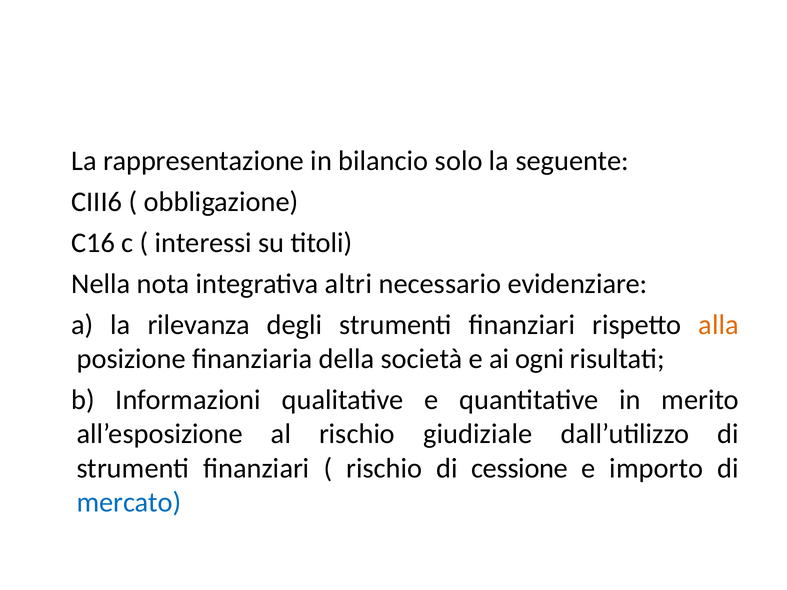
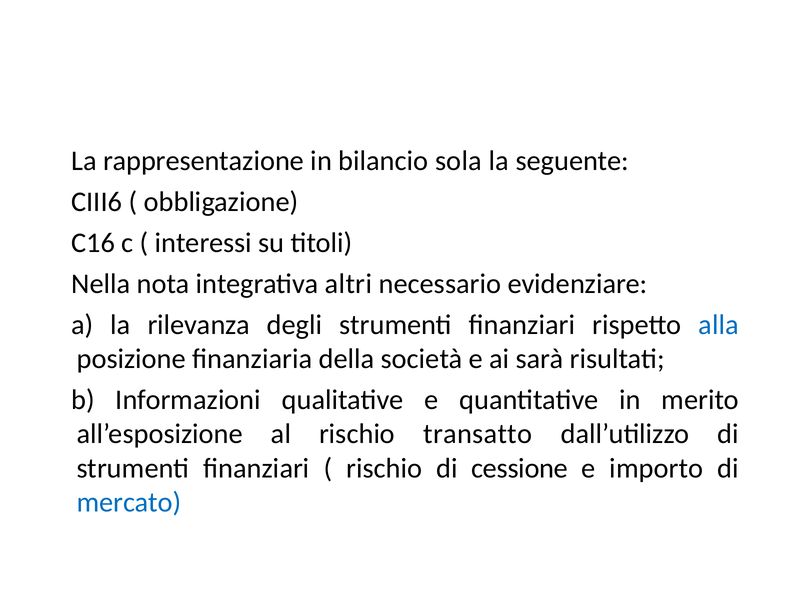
solo: solo -> sola
alla colour: orange -> blue
ogni: ogni -> sarà
giudiziale: giudiziale -> transatto
